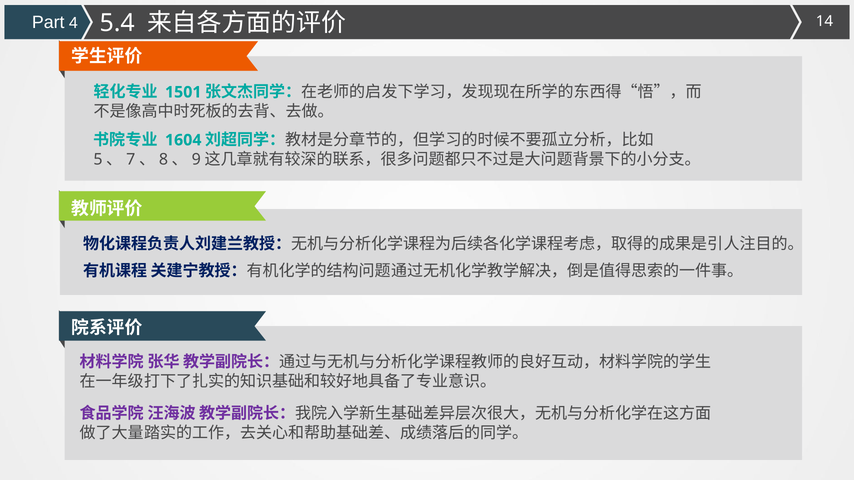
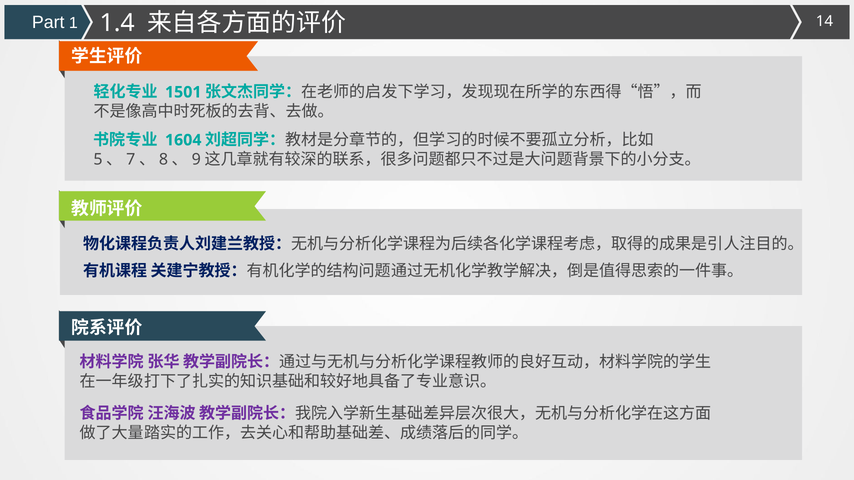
4: 4 -> 1
5.4: 5.4 -> 1.4
